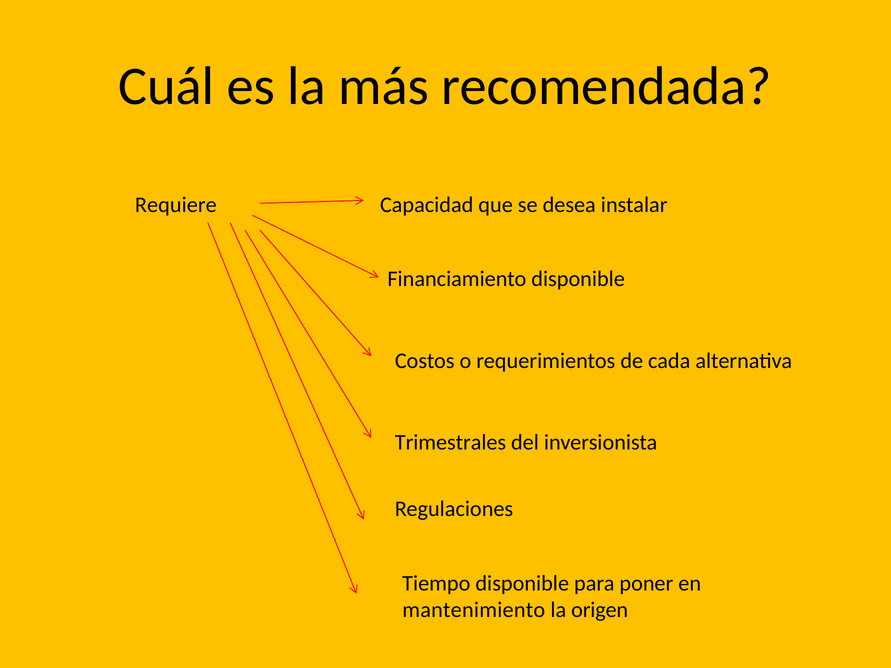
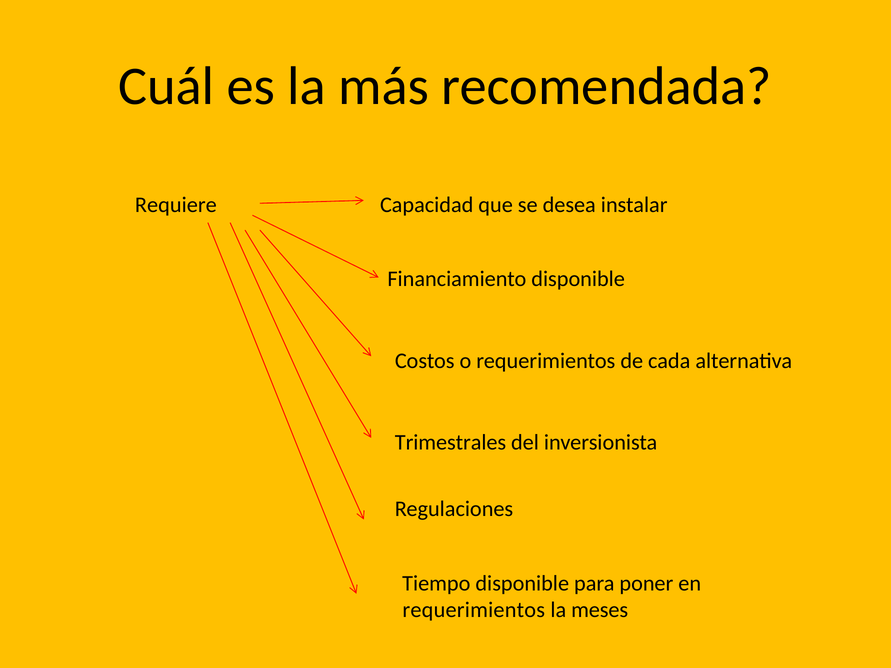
mantenimiento at (474, 610): mantenimiento -> requerimientos
origen: origen -> meses
